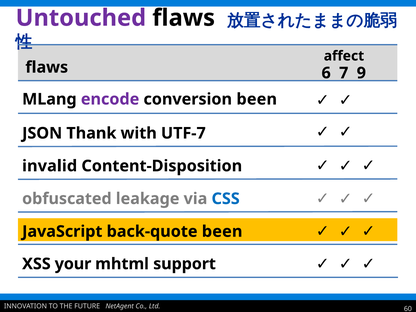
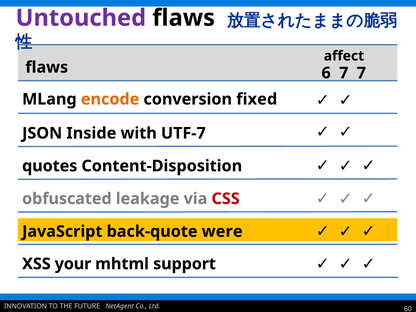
7 9: 9 -> 7
encode colour: purple -> orange
conversion been: been -> fixed
Thank: Thank -> Inside
invalid: invalid -> quotes
CSS colour: blue -> red
back-quote been: been -> were
